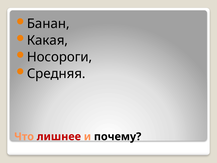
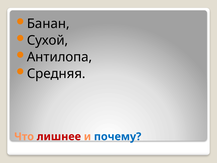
Какая: Какая -> Сухой
Носороги: Носороги -> Антилопа
почему colour: black -> blue
